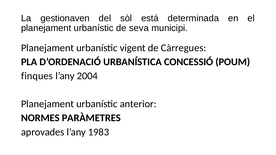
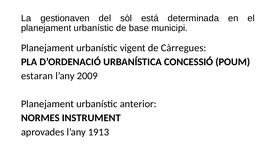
seva: seva -> base
finques: finques -> estaran
2004: 2004 -> 2009
PARÀMETRES: PARÀMETRES -> INSTRUMENT
1983: 1983 -> 1913
